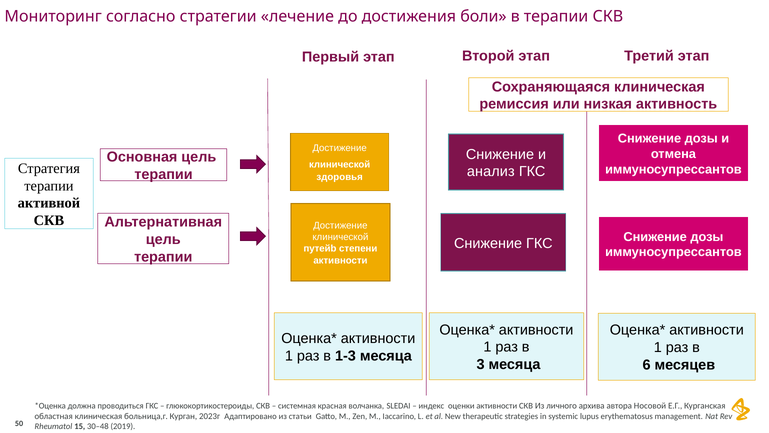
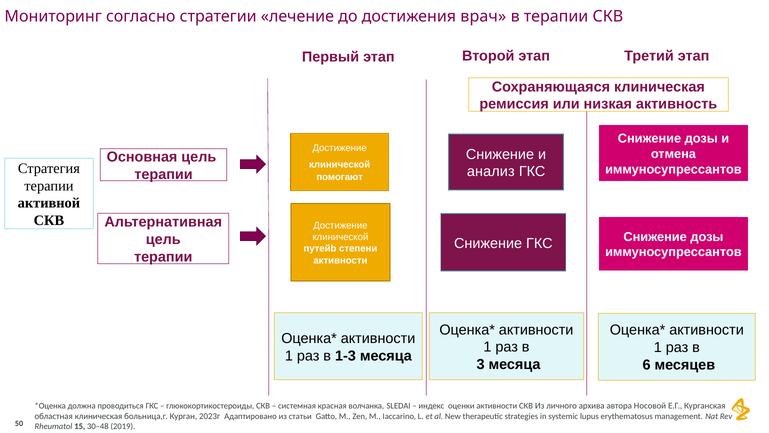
боли: боли -> врач
здоровья: здоровья -> помогают
